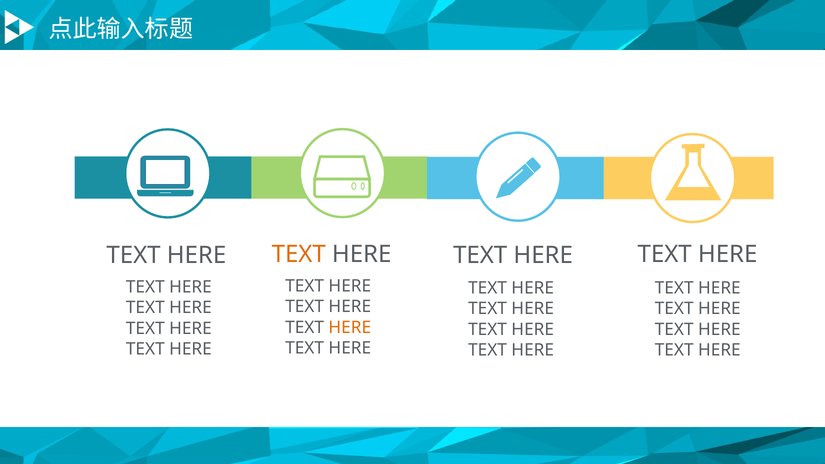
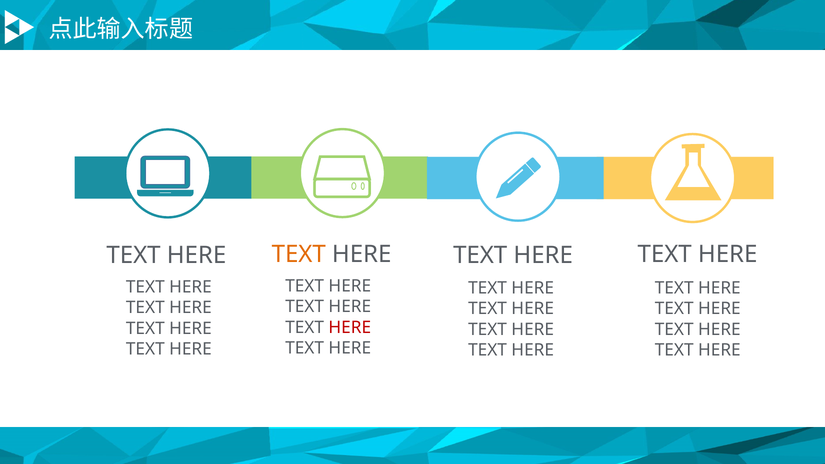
HERE at (350, 327) colour: orange -> red
